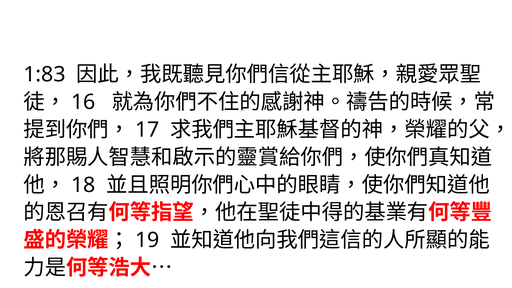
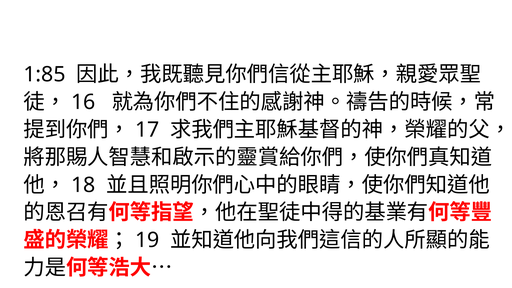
1:83: 1:83 -> 1:85
